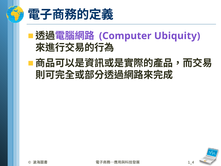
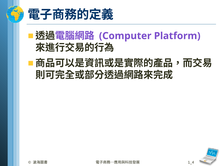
Ubiquity: Ubiquity -> Platform
